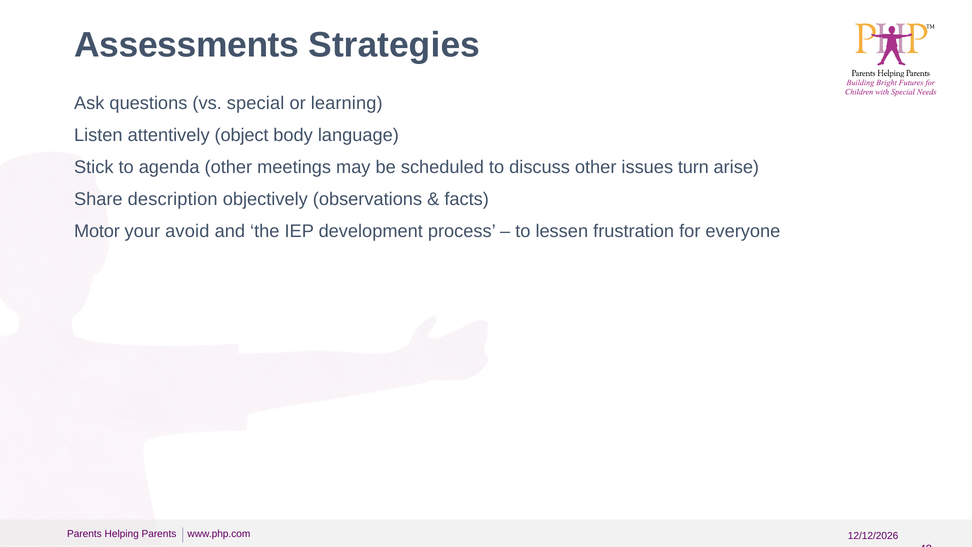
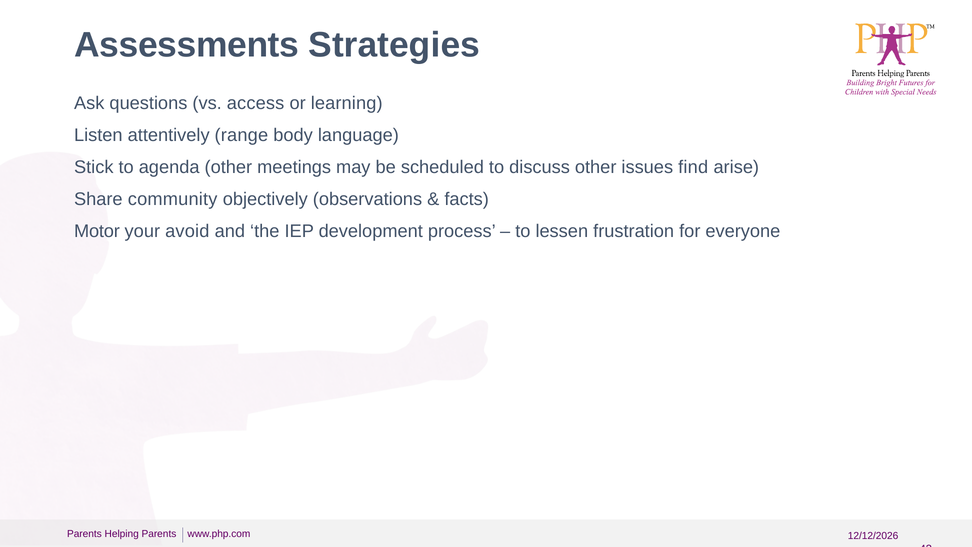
special: special -> access
object: object -> range
turn: turn -> find
description: description -> community
